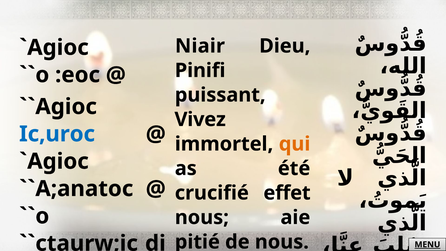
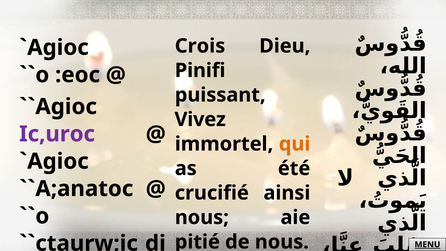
Niair: Niair -> Crois
Ic,uroc colour: blue -> purple
effet: effet -> ainsi
